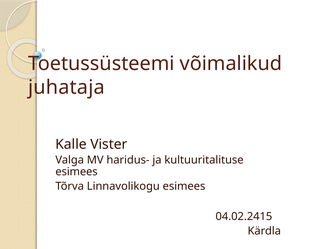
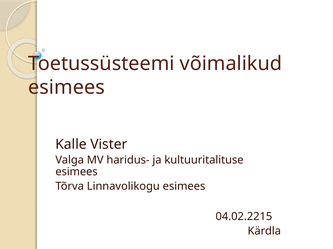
juhataja at (66, 88): juhataja -> esimees
04.02.2415: 04.02.2415 -> 04.02.2215
